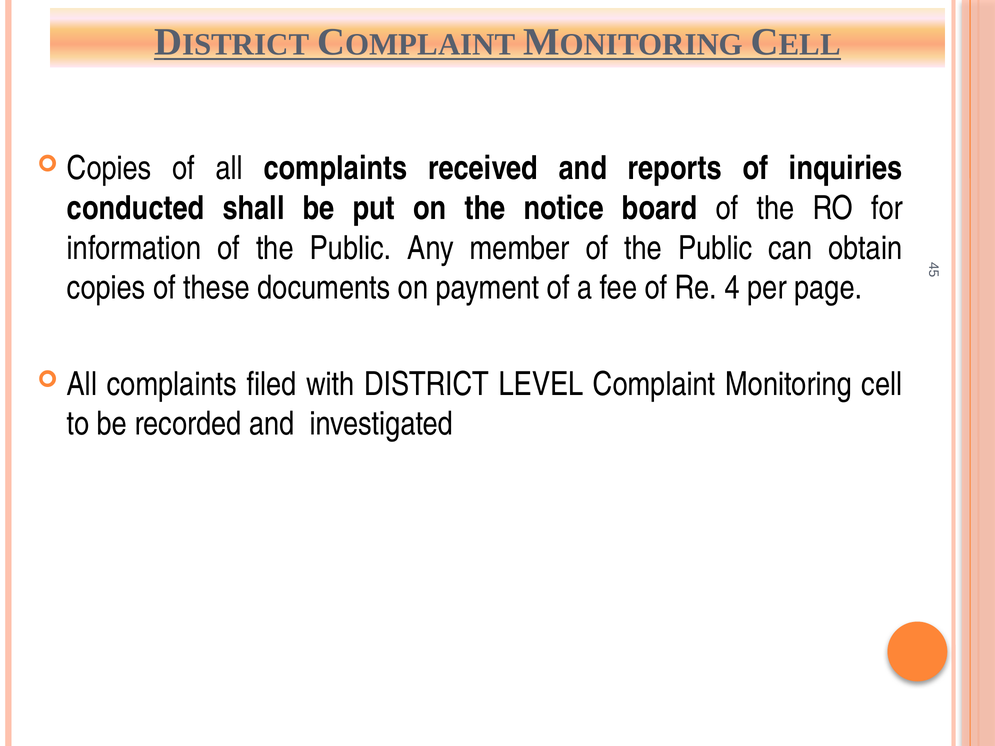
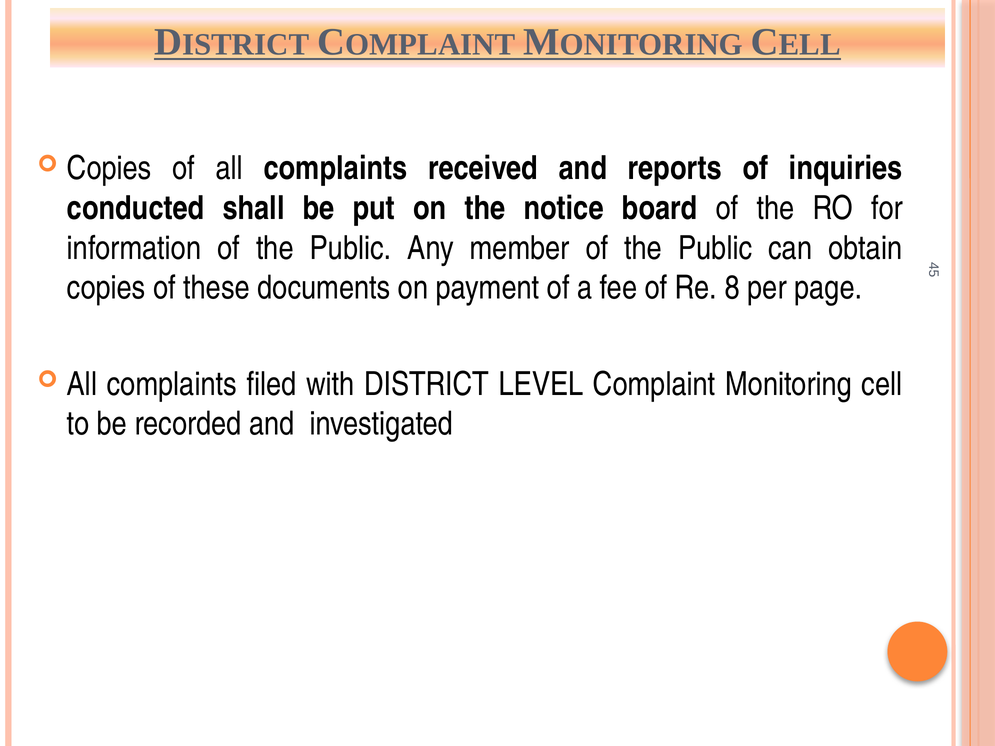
Re 4: 4 -> 8
